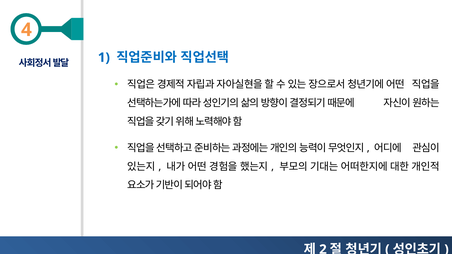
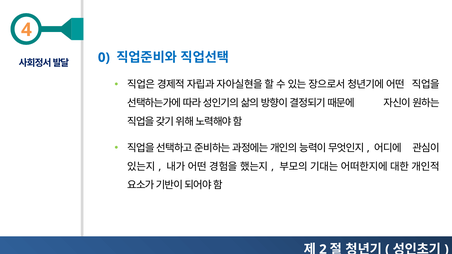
1: 1 -> 0
